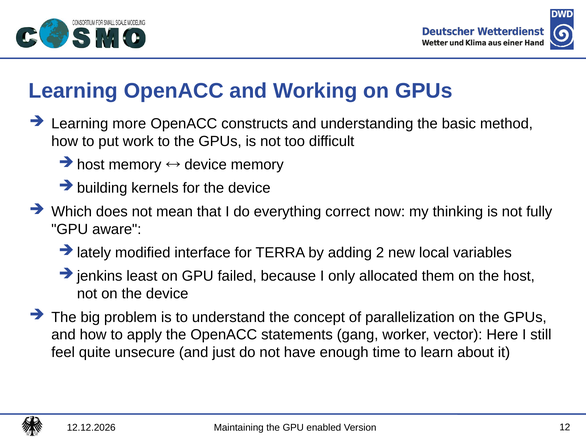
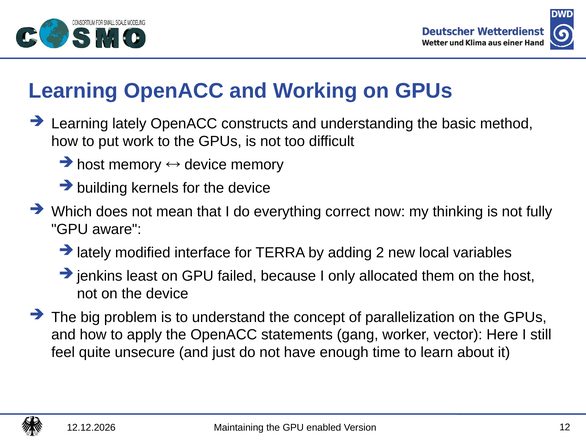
Learning more: more -> lately
